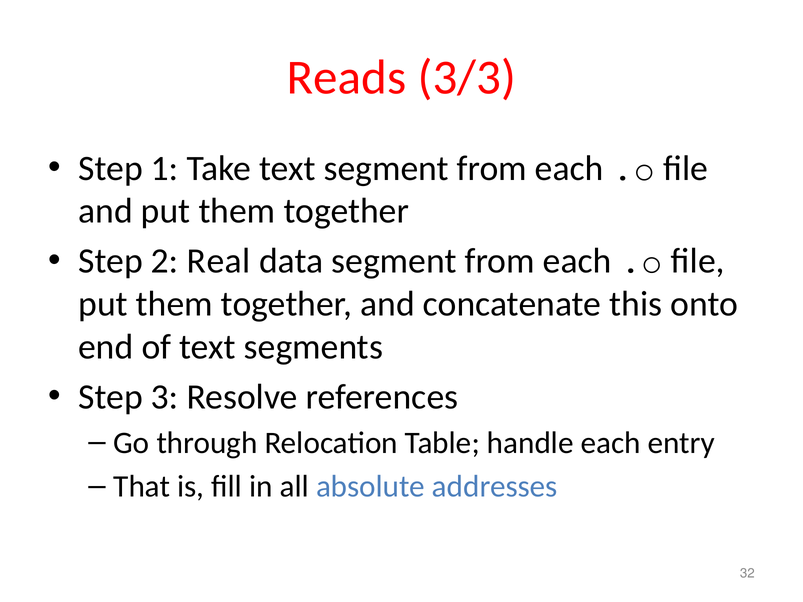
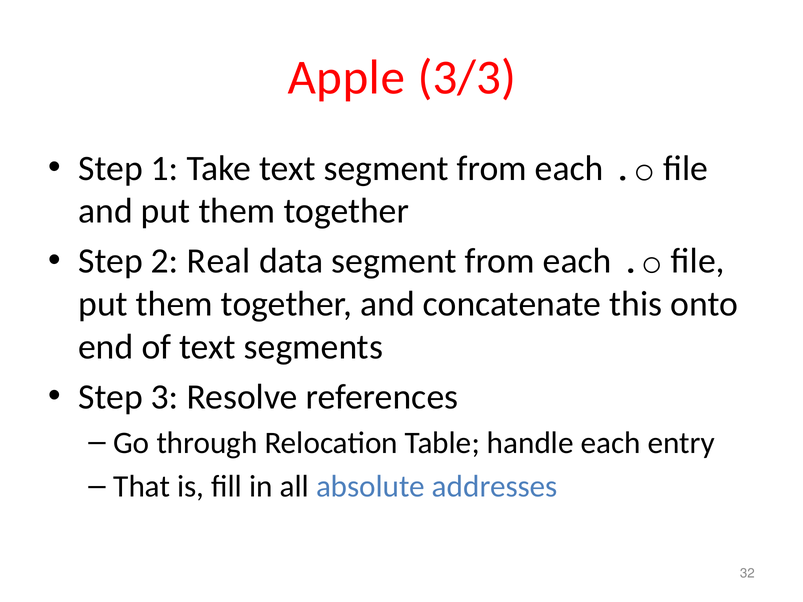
Reads: Reads -> Apple
